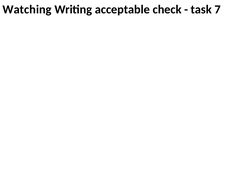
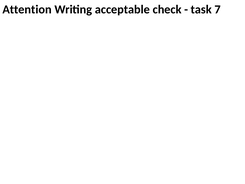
Watching: Watching -> Attention
